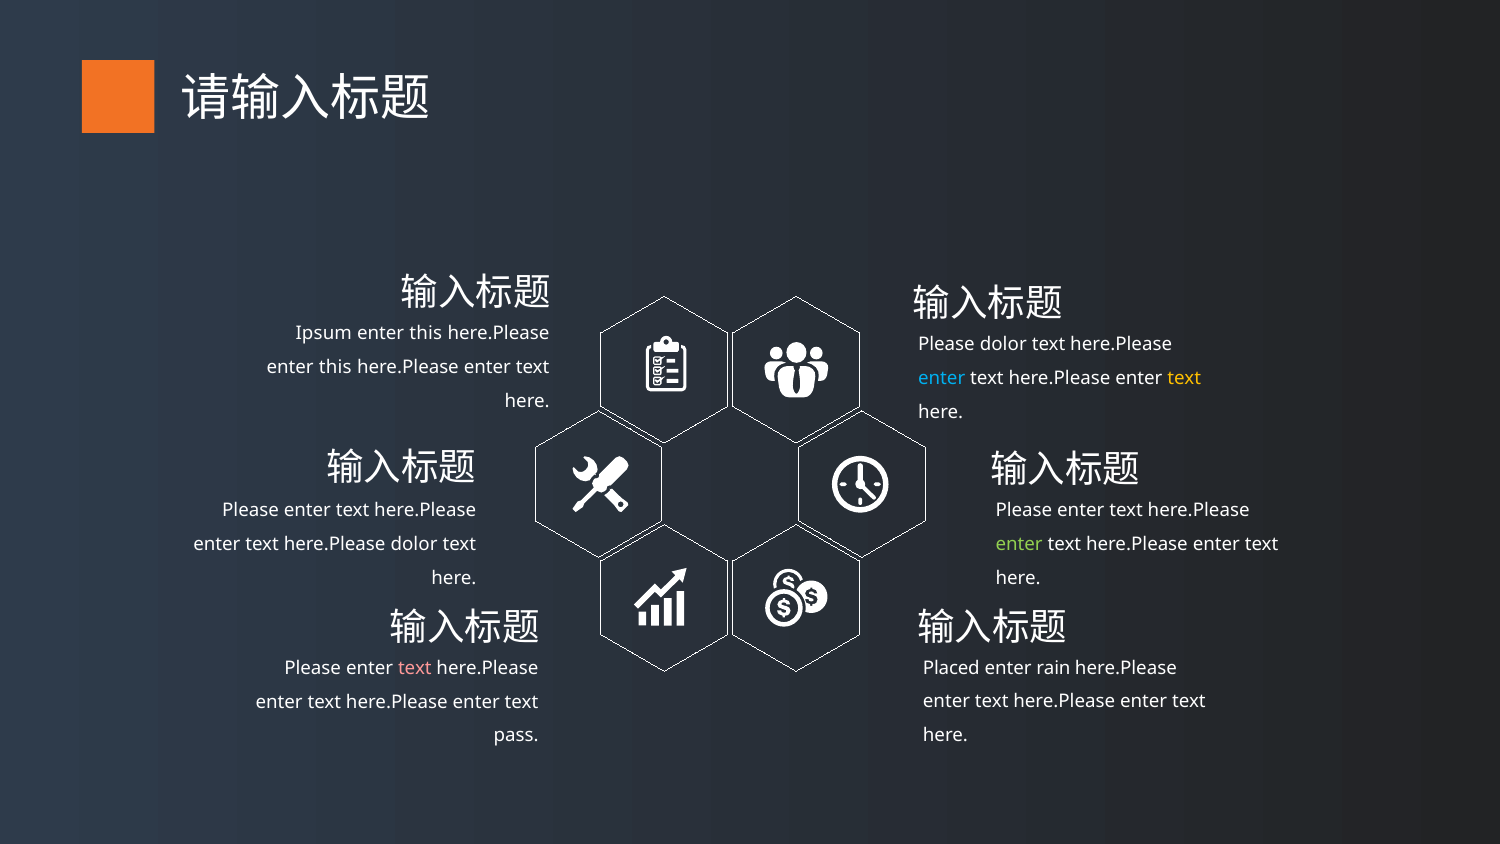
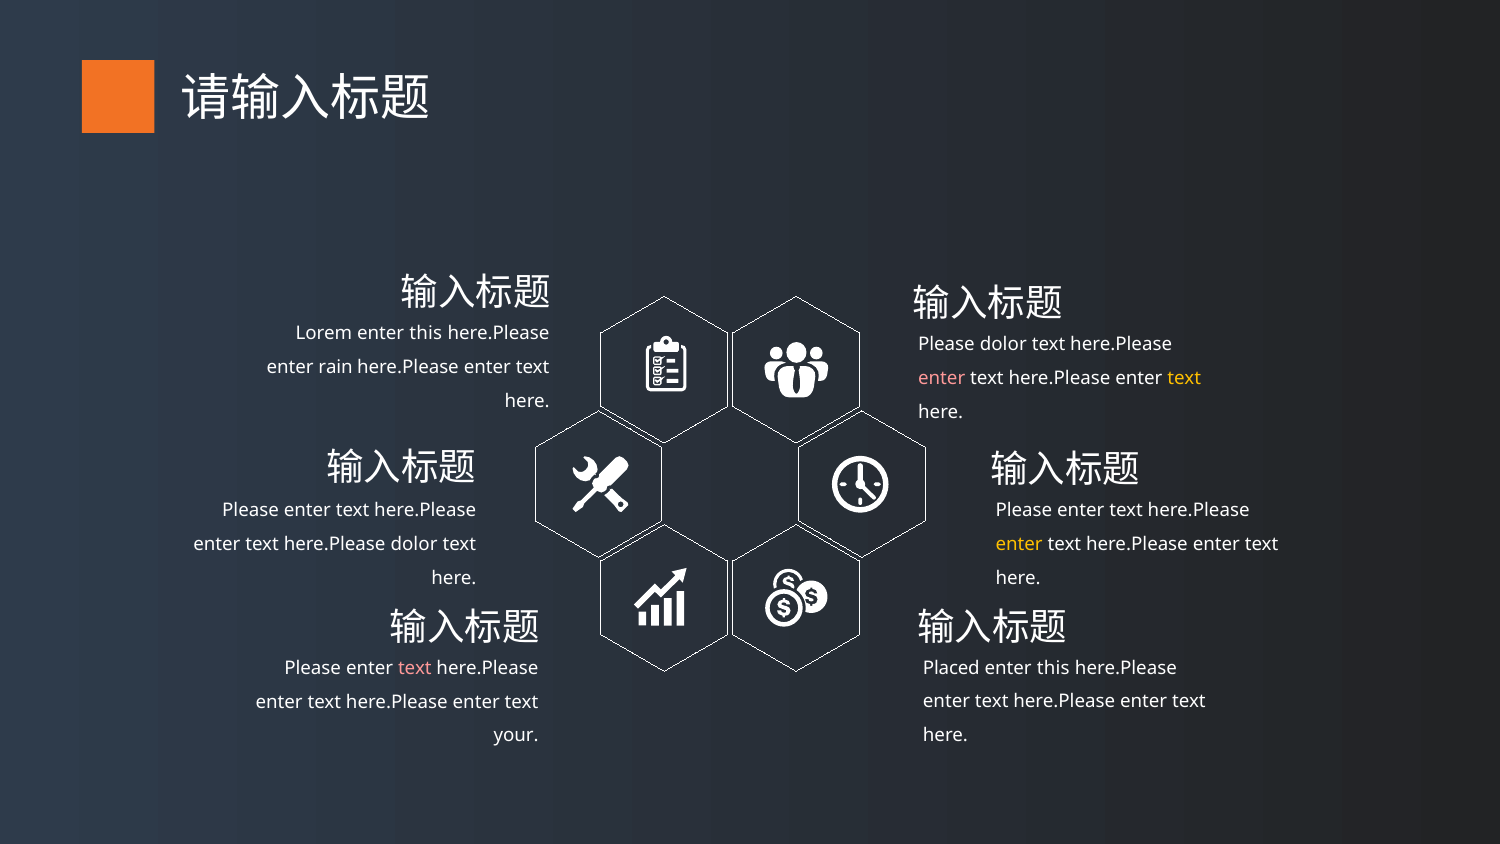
Ipsum: Ipsum -> Lorem
this at (335, 367): this -> rain
enter at (942, 378) colour: light blue -> pink
enter at (1019, 544) colour: light green -> yellow
rain at (1053, 668): rain -> this
pass: pass -> your
